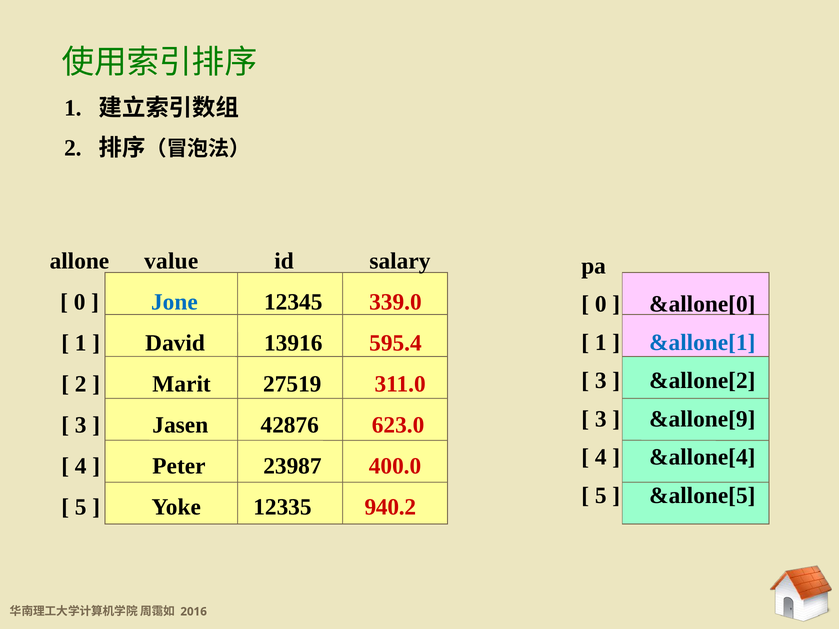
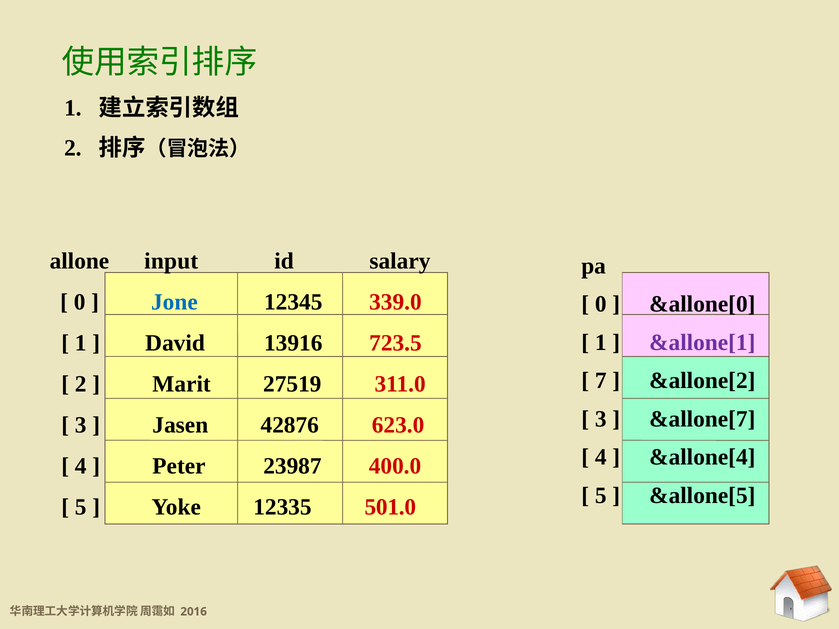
value: value -> input
&allone[1 colour: blue -> purple
595.4: 595.4 -> 723.5
3 at (601, 381): 3 -> 7
&allone[9: &allone[9 -> &allone[7
940.2: 940.2 -> 501.0
